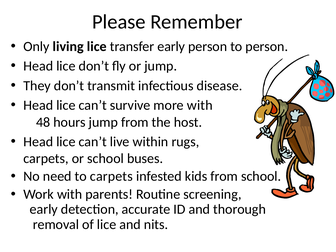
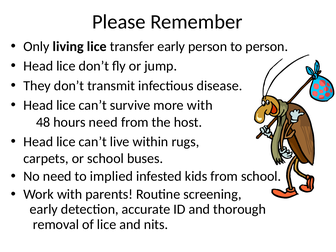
hours jump: jump -> need
to carpets: carpets -> implied
